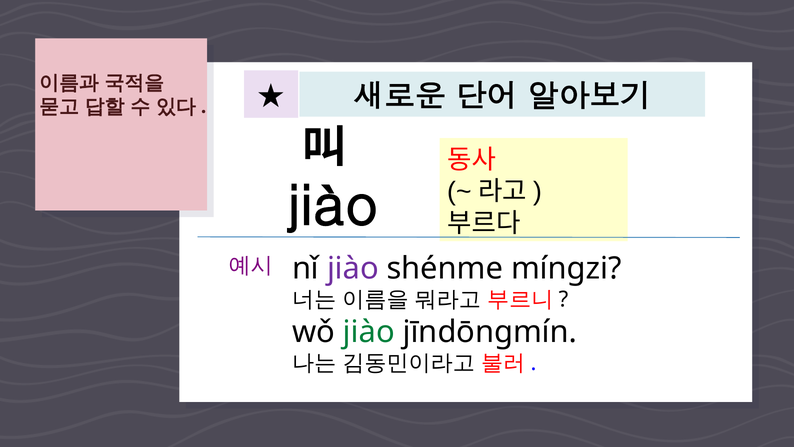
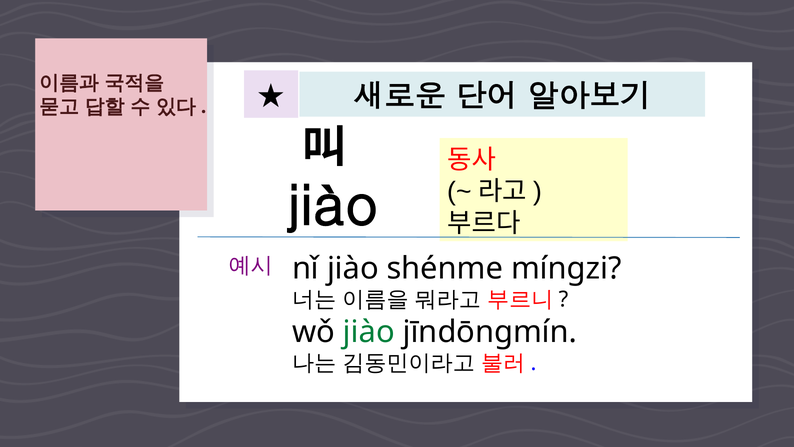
jiào at (353, 268) colour: purple -> black
